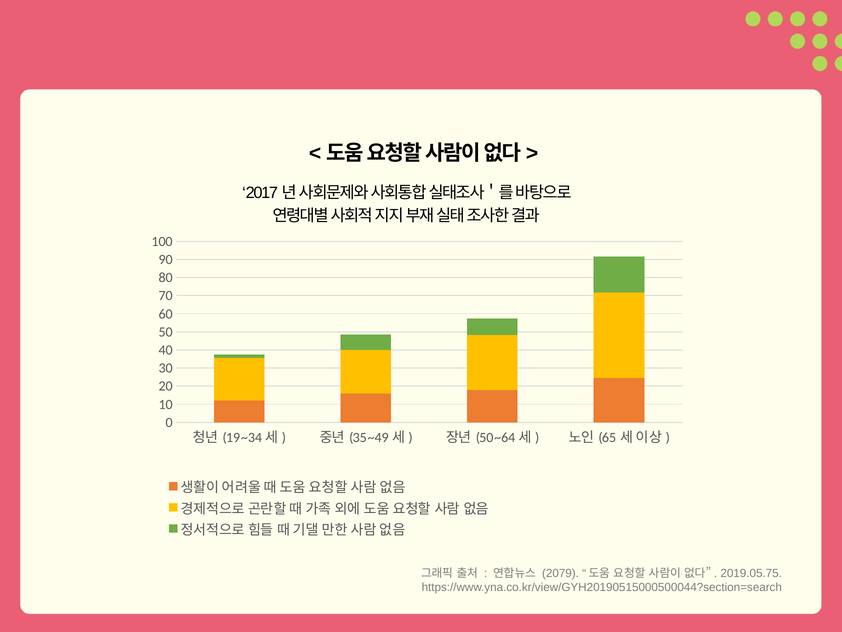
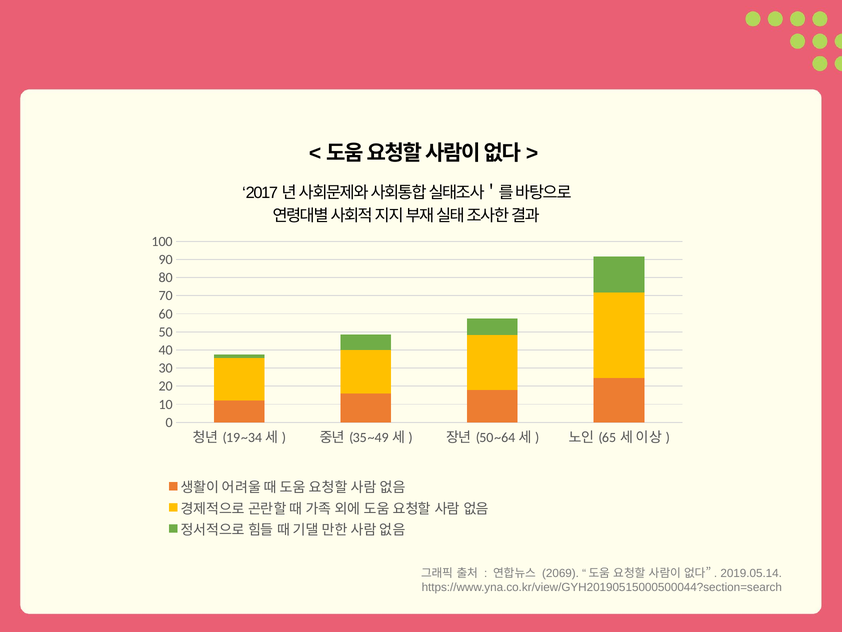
2079: 2079 -> 2069
2019.05.75: 2019.05.75 -> 2019.05.14
